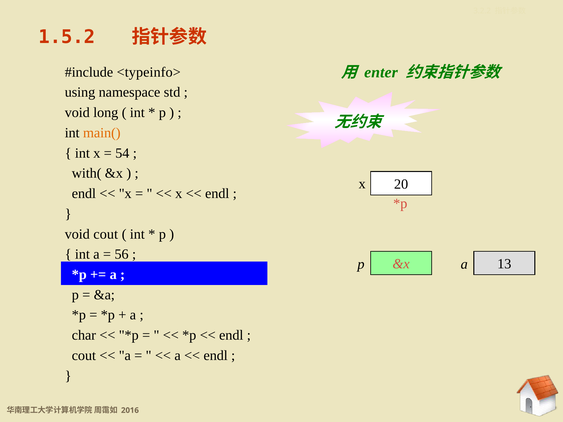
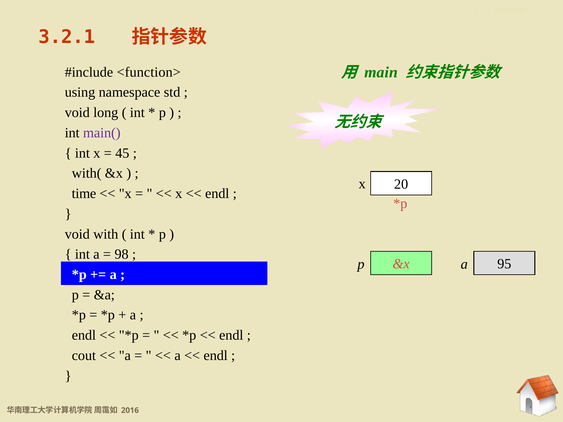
1.5.2: 1.5.2 -> 3.2.1
<typeinfo>: <typeinfo> -> <function>
enter: enter -> main
main( colour: orange -> purple
54: 54 -> 45
endl at (84, 194): endl -> time
void cout: cout -> with
56: 56 -> 98
13: 13 -> 95
char at (84, 335): char -> endl
